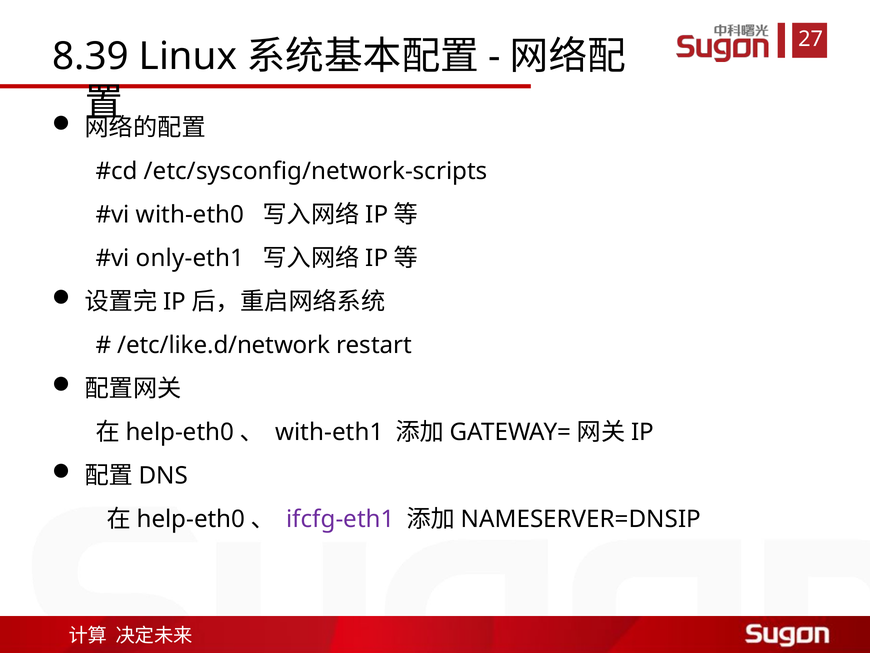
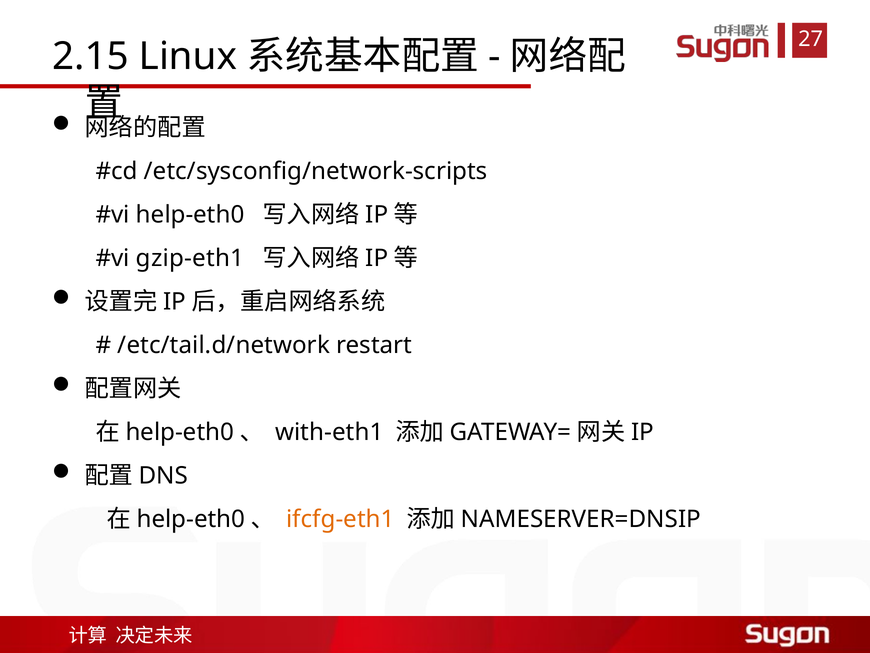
8.39: 8.39 -> 2.15
with-eth0 at (190, 214): with-eth0 -> help-eth0
only-eth1: only-eth1 -> gzip-eth1
/etc/like.d/network: /etc/like.d/network -> /etc/tail.d/network
ifcfg-eth1 colour: purple -> orange
